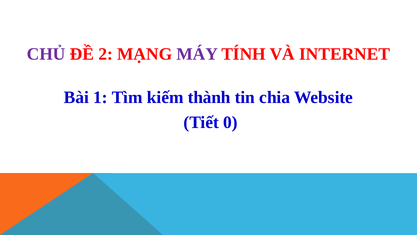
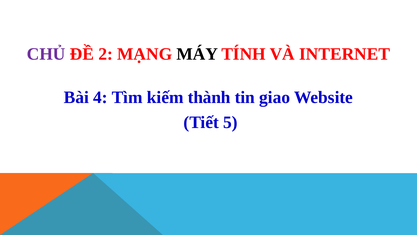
MÁY colour: purple -> black
1: 1 -> 4
chia: chia -> giao
0: 0 -> 5
